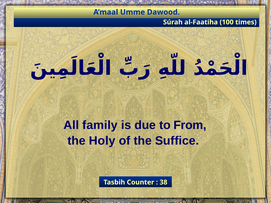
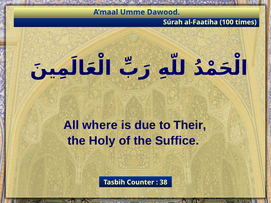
family: family -> where
From: From -> Their
